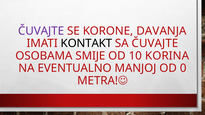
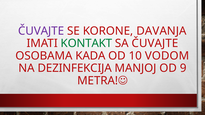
KONTAKT colour: black -> green
SMIJE: SMIJE -> KADA
KORINA: KORINA -> VODOM
EVENTUALNO: EVENTUALNO -> DEZINFEKCIJA
0: 0 -> 9
